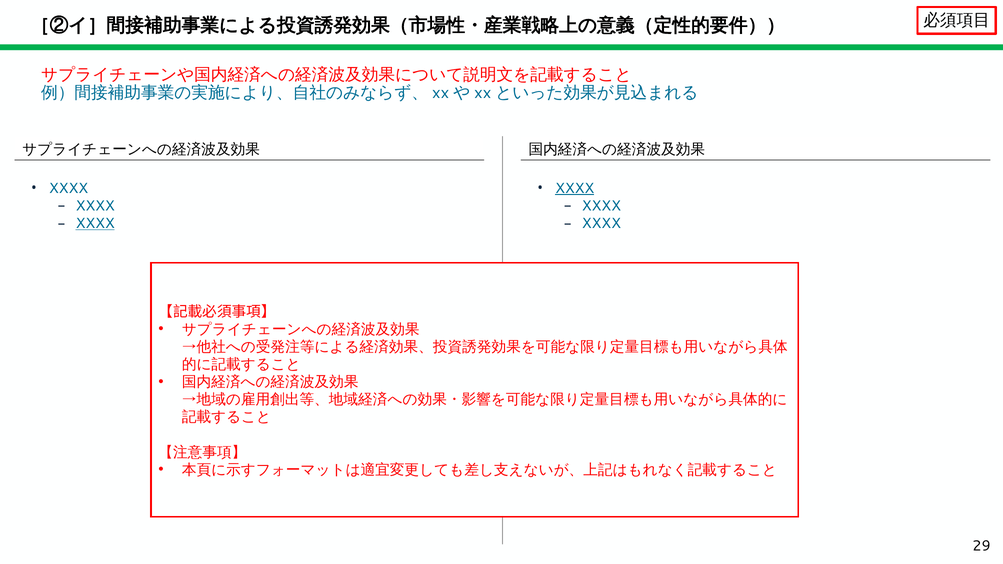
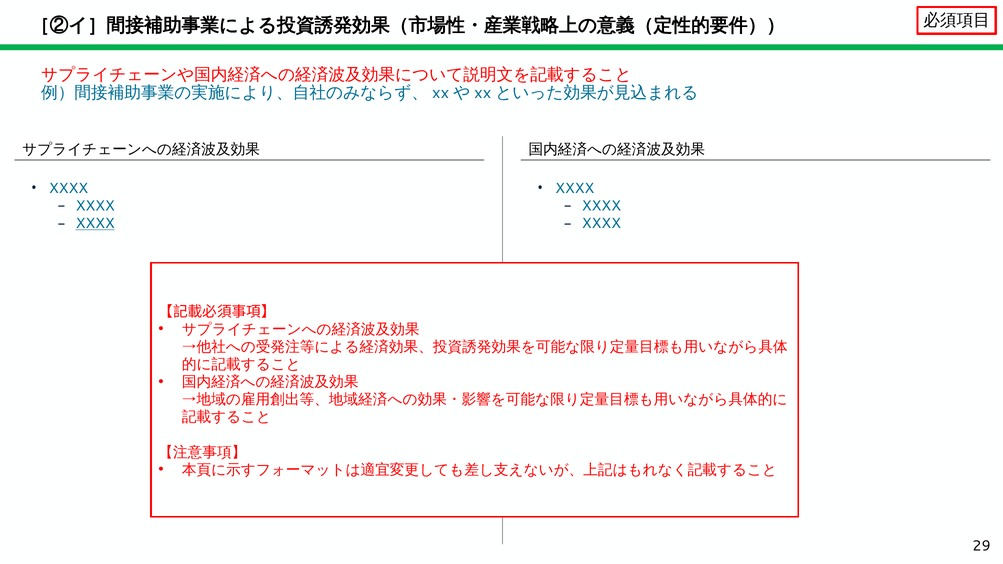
XXXX at (575, 188) underline: present -> none
